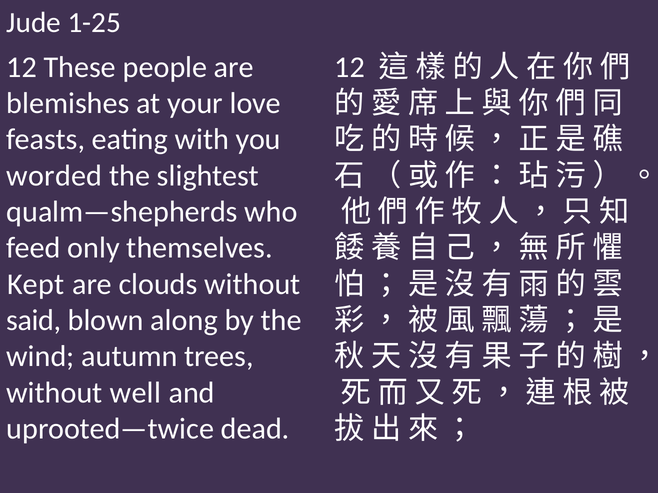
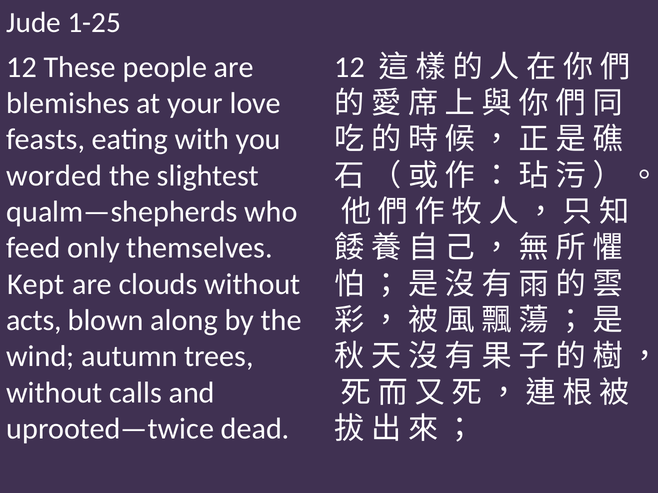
said: said -> acts
well: well -> calls
